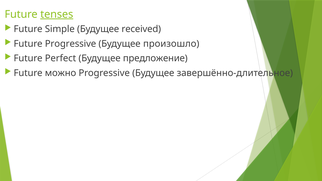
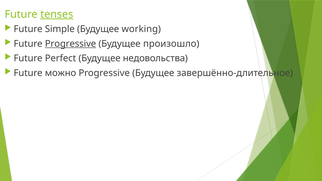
received: received -> working
Progressive at (71, 44) underline: none -> present
предложение: предложение -> недовольства
